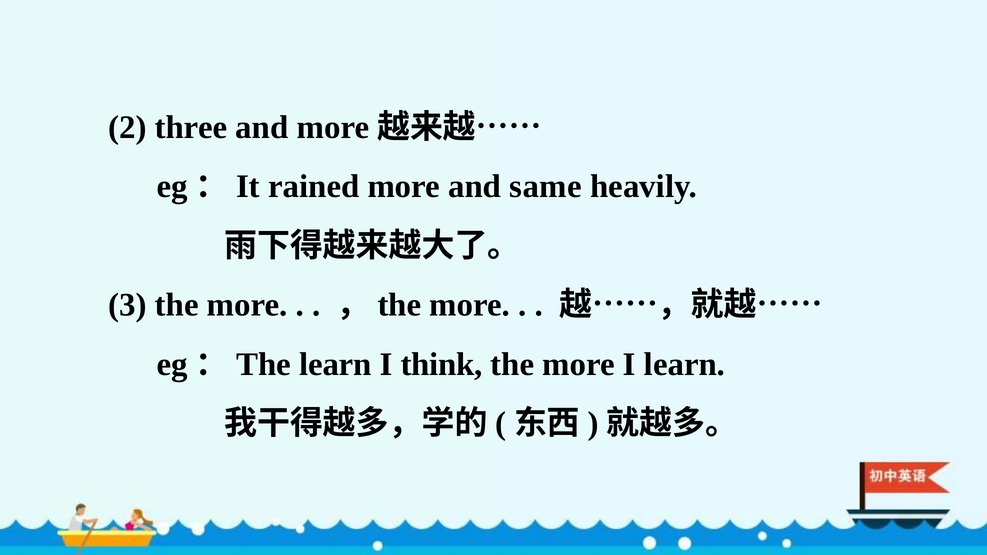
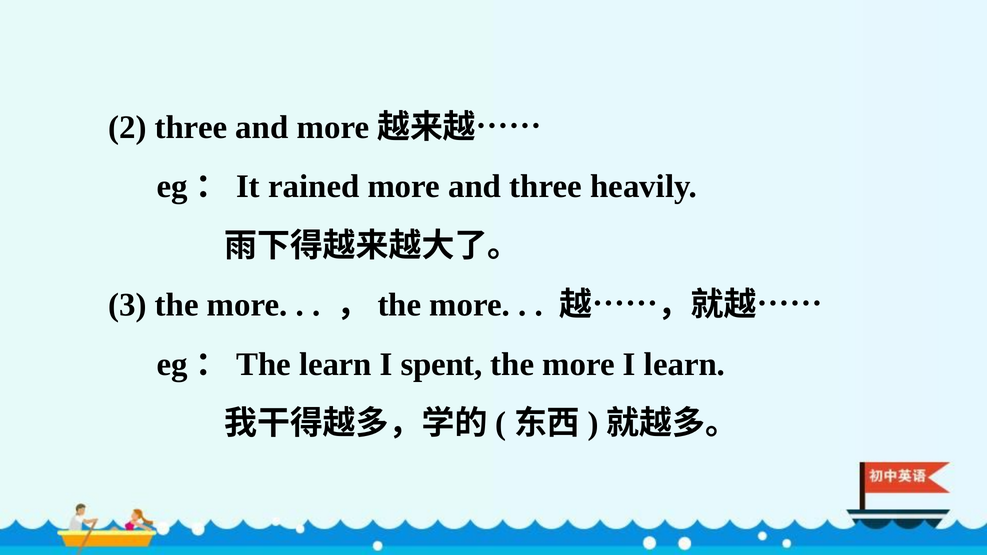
and same: same -> three
think: think -> spent
